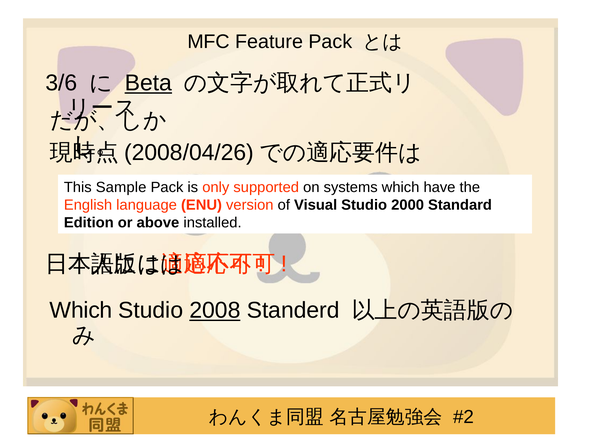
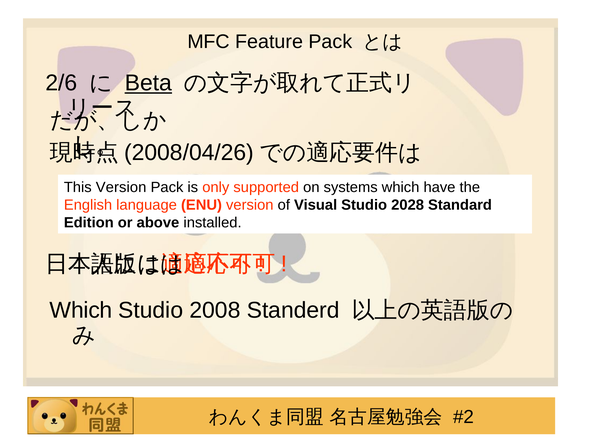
3/6: 3/6 -> 2/6
This Sample: Sample -> Version
2000: 2000 -> 2028
2008 underline: present -> none
